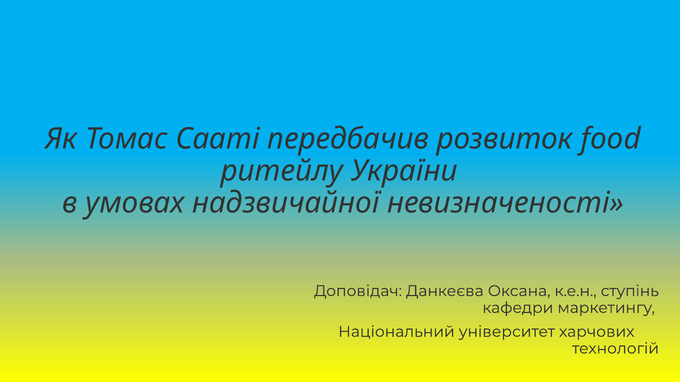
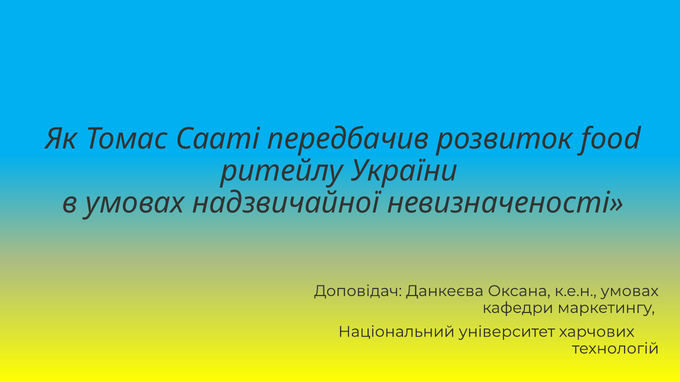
к.е.н ступінь: ступінь -> умовах
